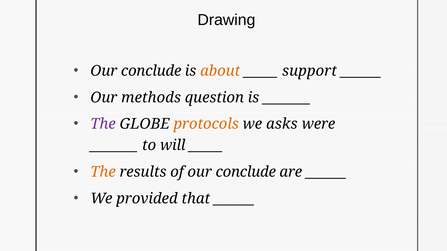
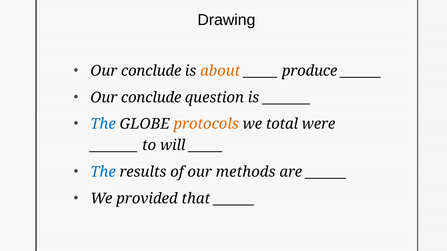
support: support -> produce
methods at (151, 98): methods -> conclude
The at (103, 124) colour: purple -> blue
asks: asks -> total
The at (103, 172) colour: orange -> blue
of our conclude: conclude -> methods
